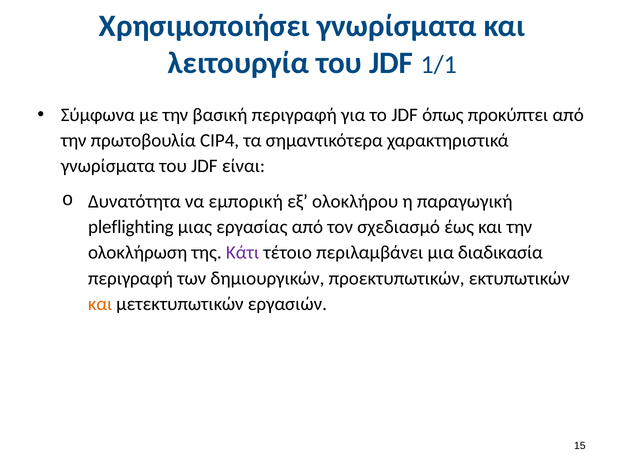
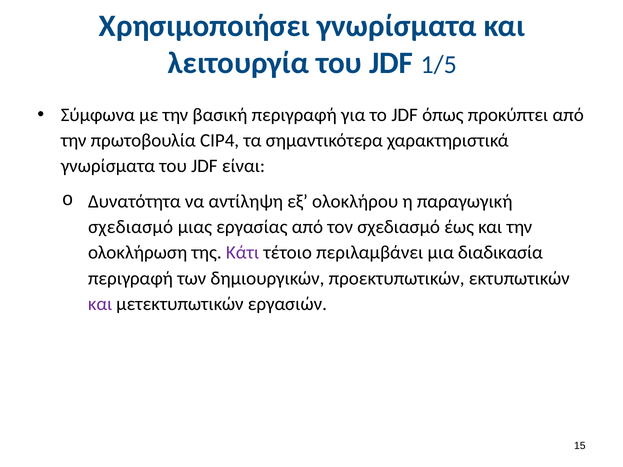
1/1: 1/1 -> 1/5
εμπορική: εμπορική -> αντίληψη
pleflighting at (131, 227): pleflighting -> σχεδιασμό
και at (100, 304) colour: orange -> purple
